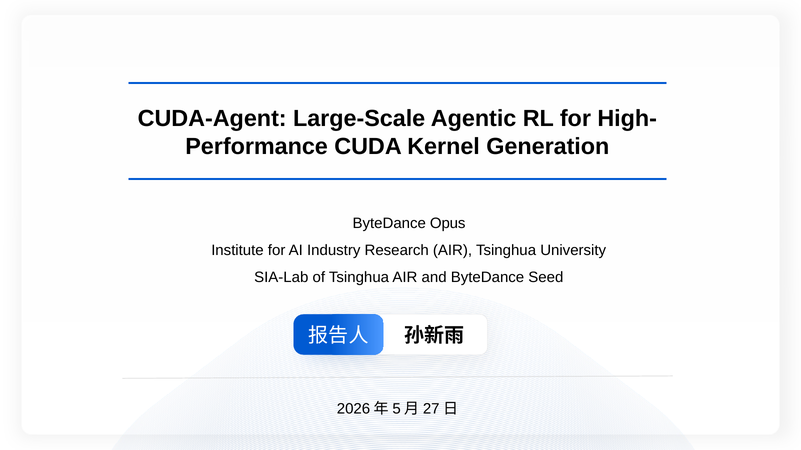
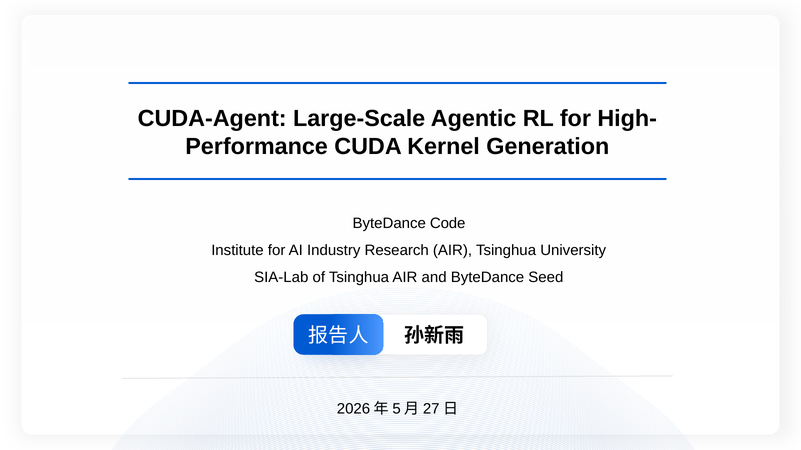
Opus: Opus -> Code
